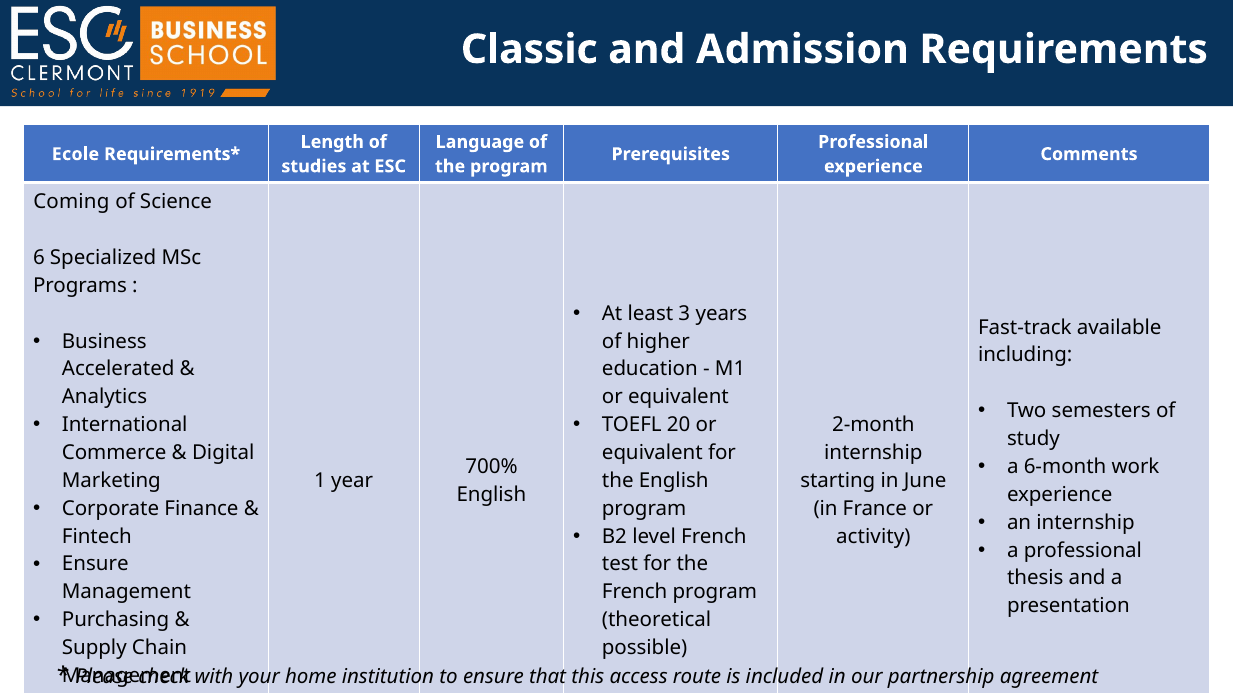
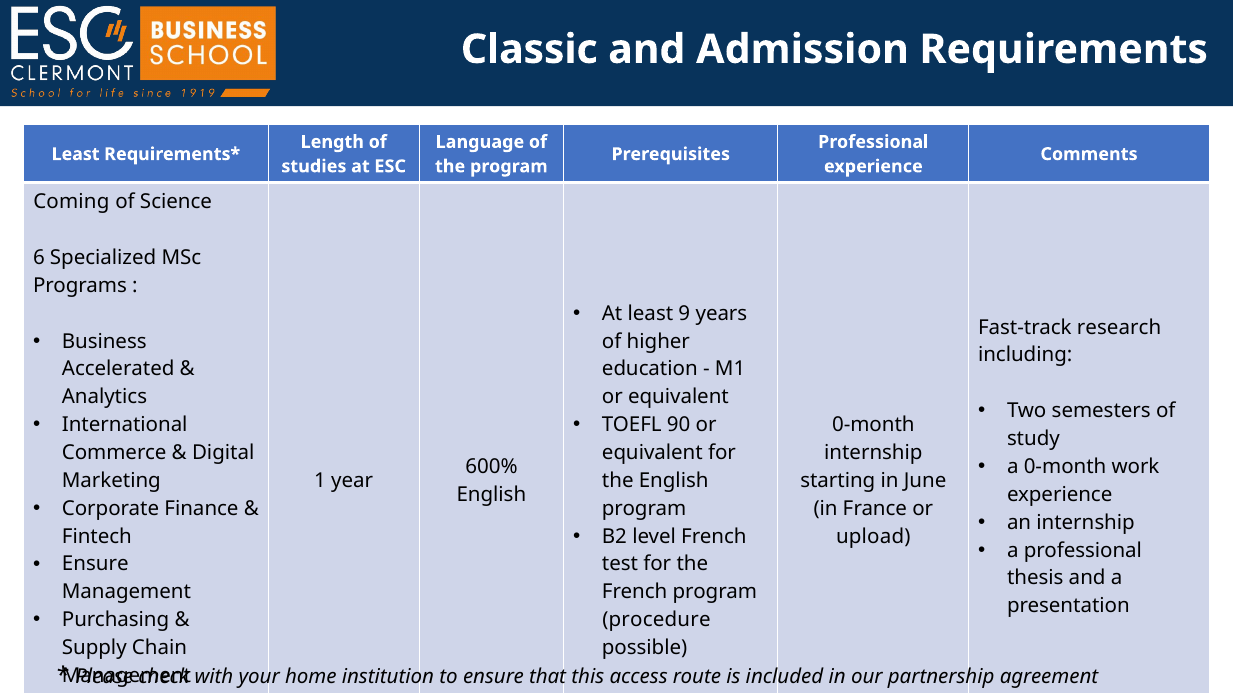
Ecole at (75, 154): Ecole -> Least
3: 3 -> 9
available: available -> research
20: 20 -> 90
2-month at (873, 425): 2-month -> 0-month
a 6-month: 6-month -> 0-month
700%: 700% -> 600%
activity: activity -> upload
theoretical: theoretical -> procedure
